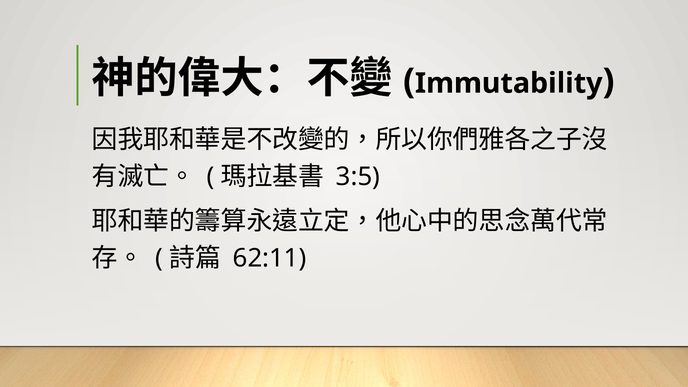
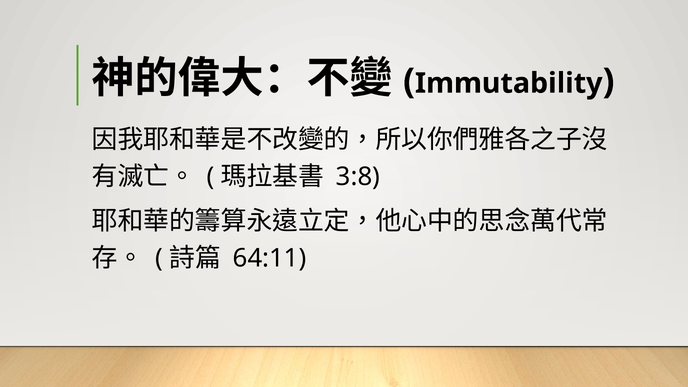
3:5: 3:5 -> 3:8
62:11: 62:11 -> 64:11
